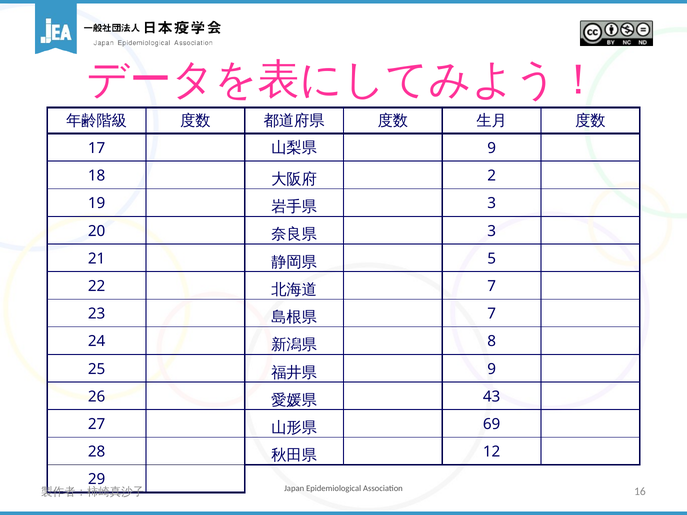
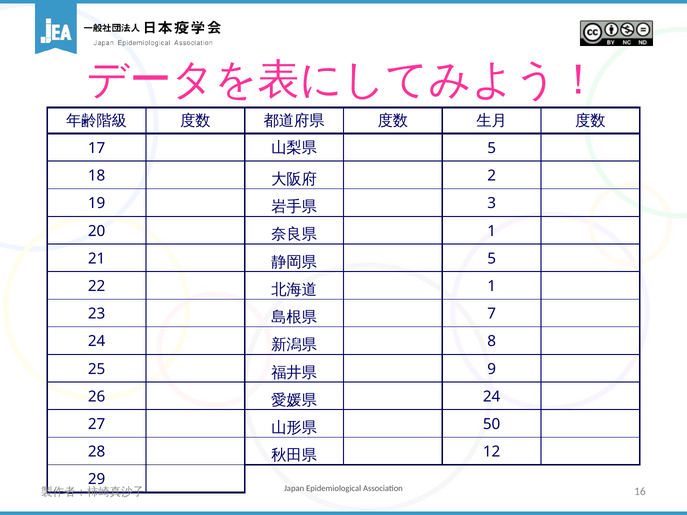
9 at (492, 148): 9 -> 5
3 at (492, 231): 3 -> 1
7 at (492, 286): 7 -> 1
43 at (492, 397): 43 -> 24
69: 69 -> 50
